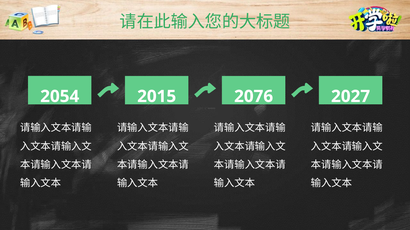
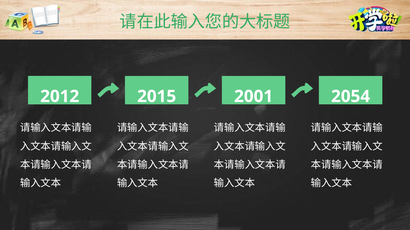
2054: 2054 -> 2012
2076: 2076 -> 2001
2027: 2027 -> 2054
